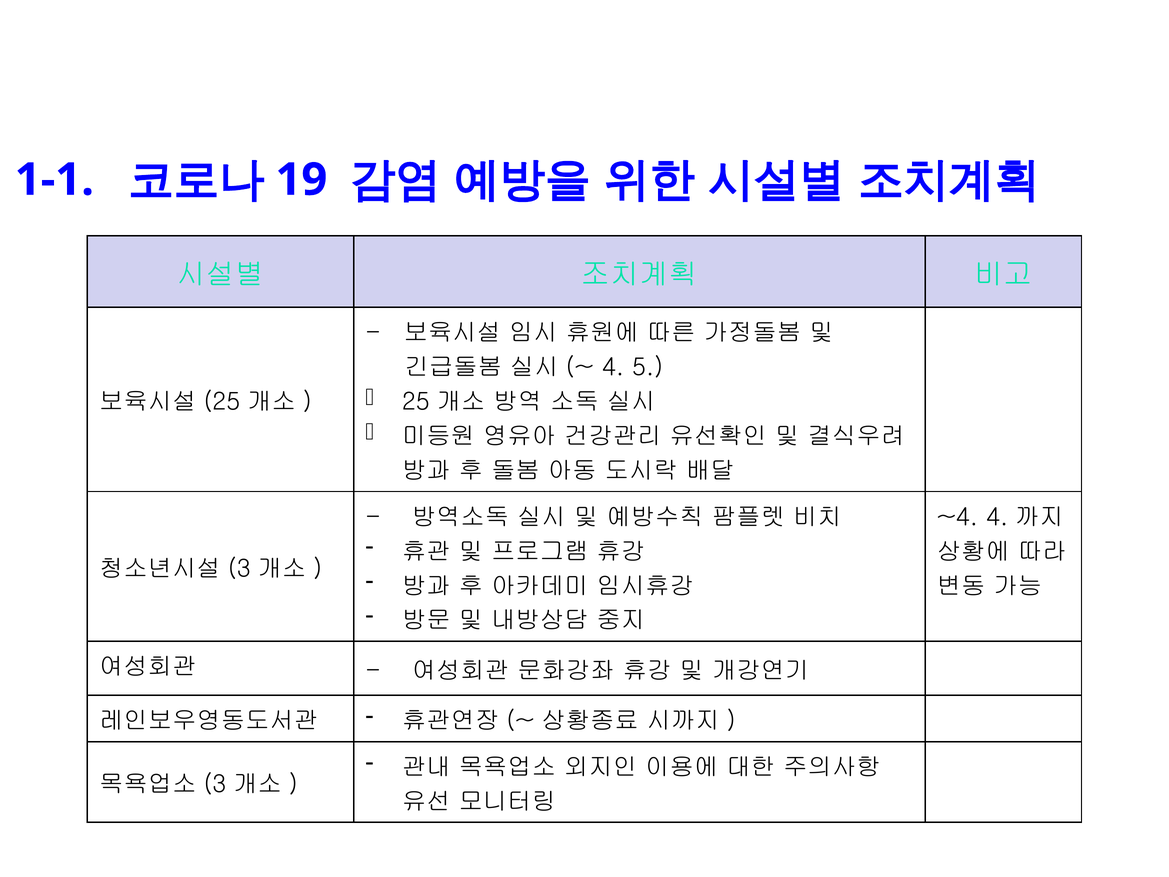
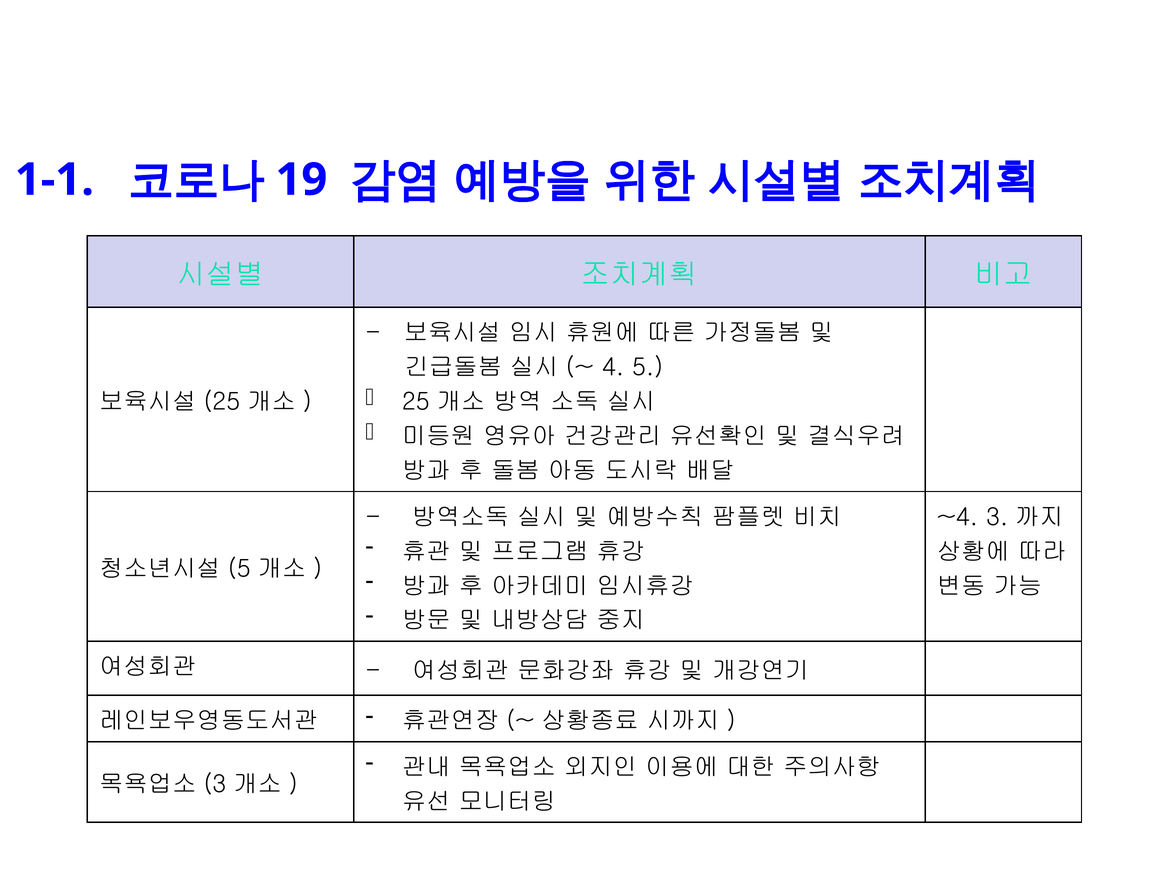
~4 4: 4 -> 3
3 at (239, 569): 3 -> 5
